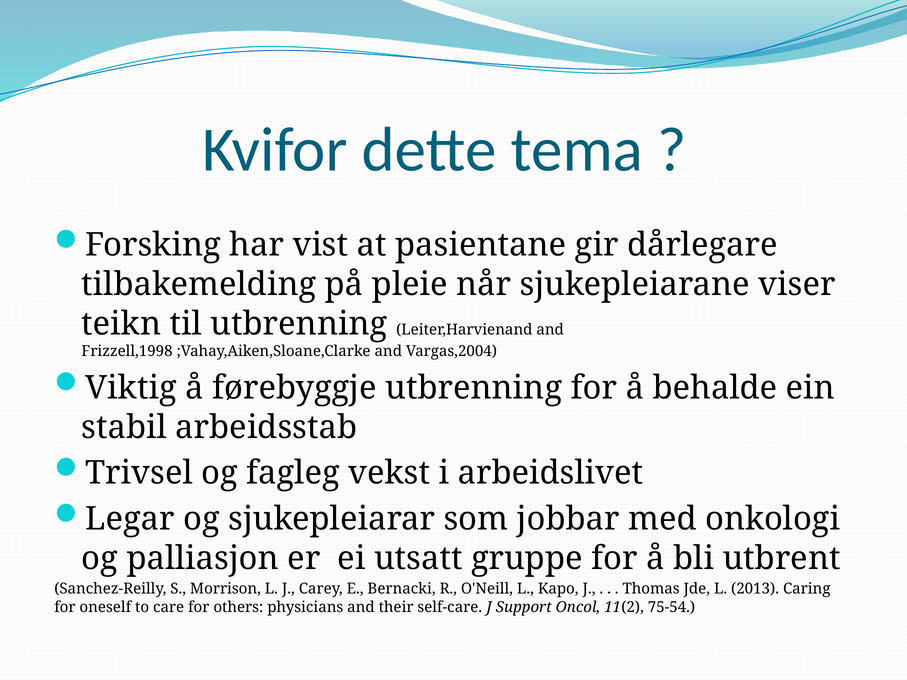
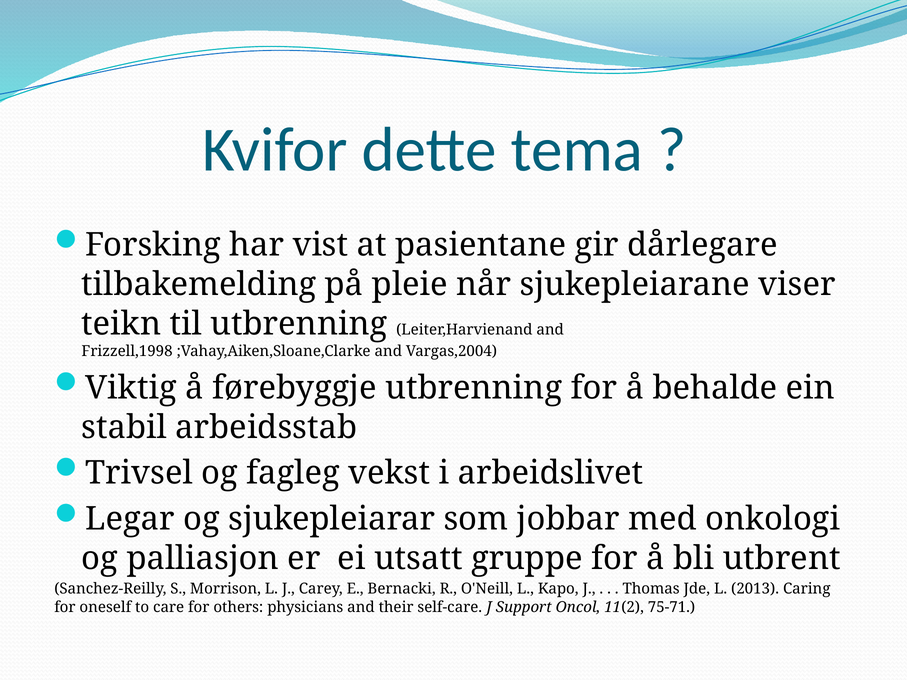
75-54: 75-54 -> 75-71
